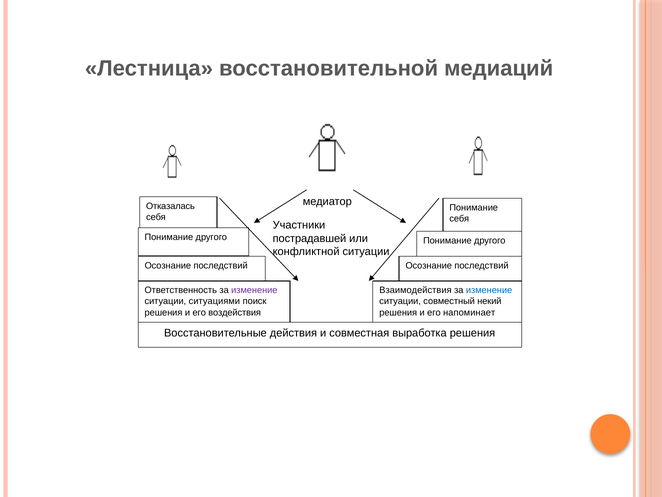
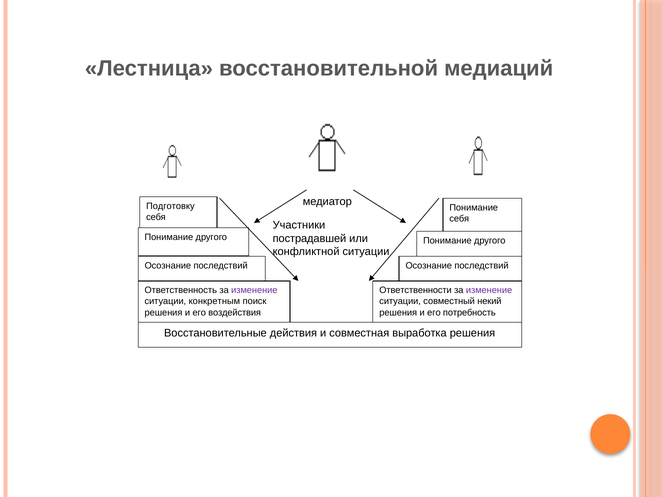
Отказалась: Отказалась -> Подготовку
Взаимодействия: Взаимодействия -> Ответственности
изменение at (489, 290) colour: blue -> purple
ситуациями: ситуациями -> конкретным
напоминает: напоминает -> потребность
